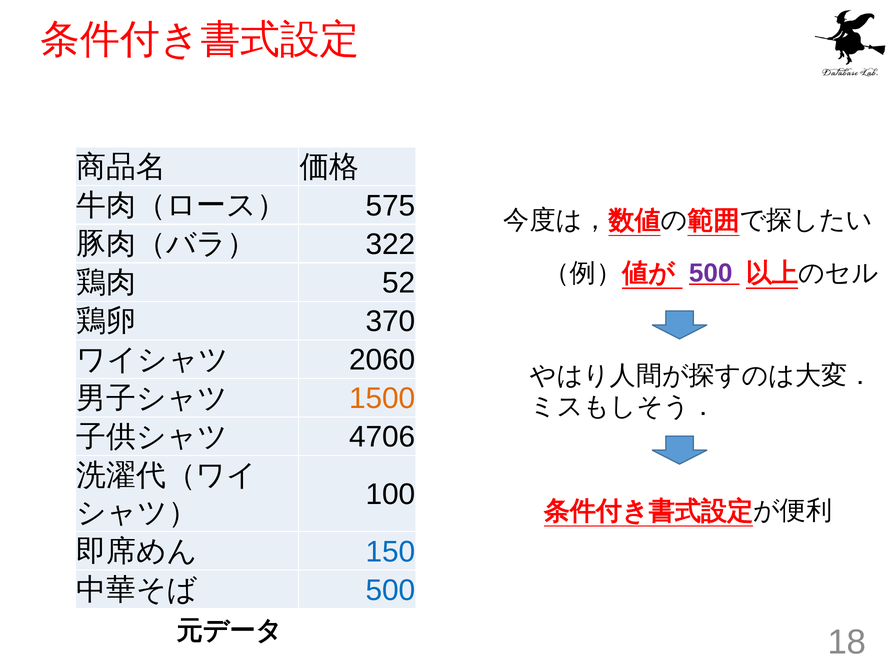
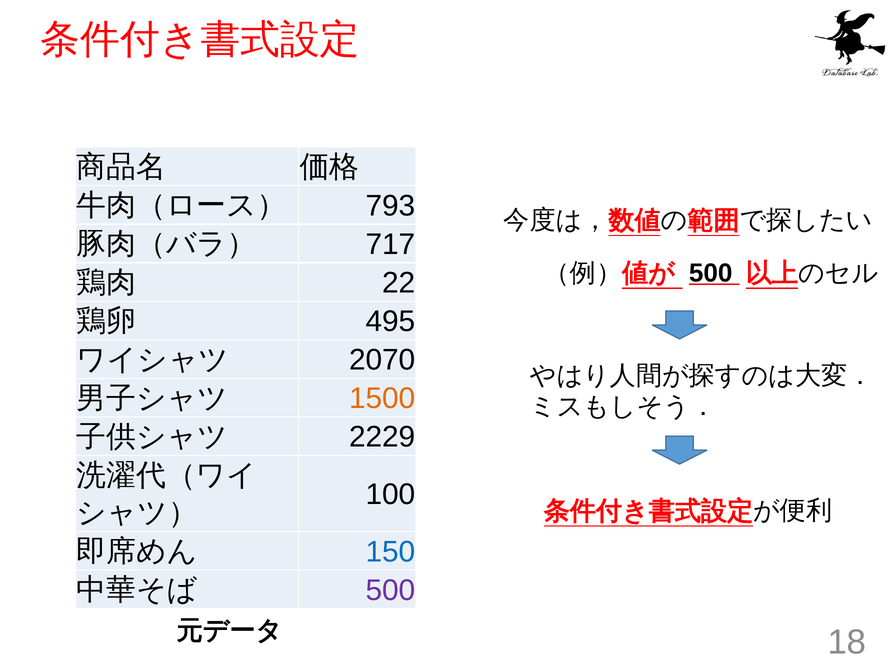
575: 575 -> 793
322: 322 -> 717
500 at (711, 273) colour: purple -> black
52: 52 -> 22
370: 370 -> 495
2060: 2060 -> 2070
4706: 4706 -> 2229
500 at (390, 591) colour: blue -> purple
